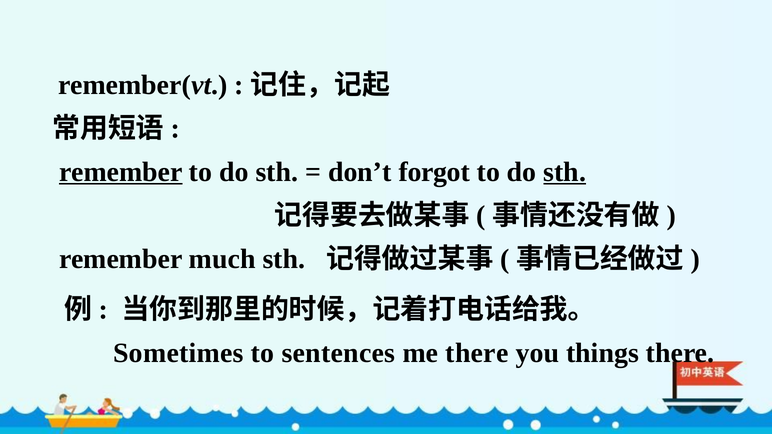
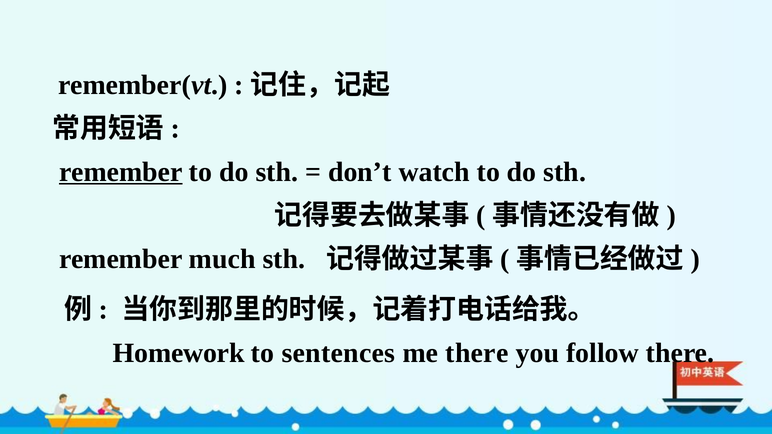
forgot: forgot -> watch
sth at (565, 172) underline: present -> none
Sometimes: Sometimes -> Homework
things: things -> follow
